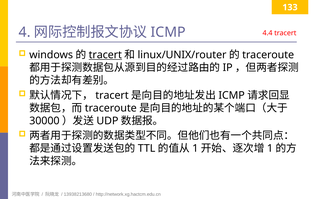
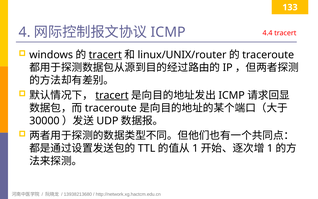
tracert at (112, 95) underline: none -> present
